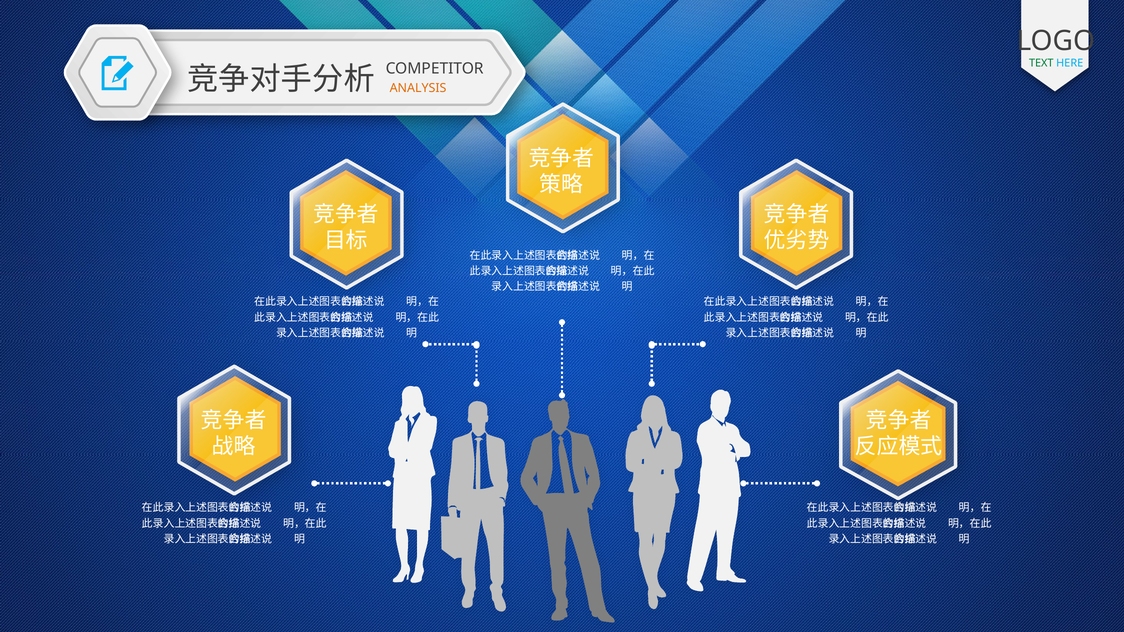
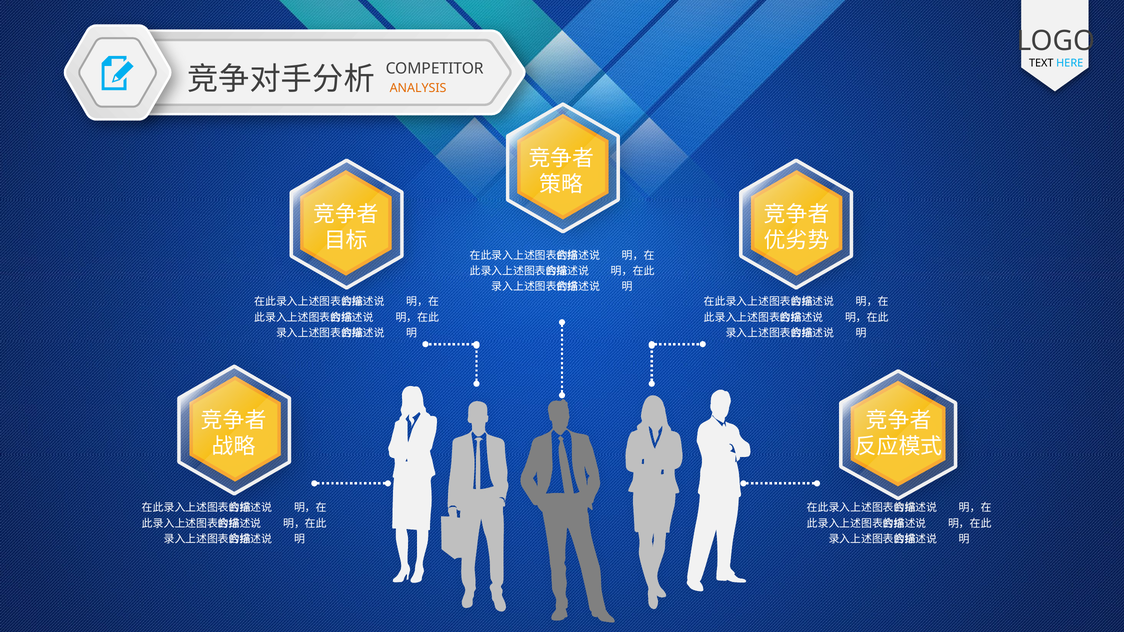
TEXT colour: green -> black
